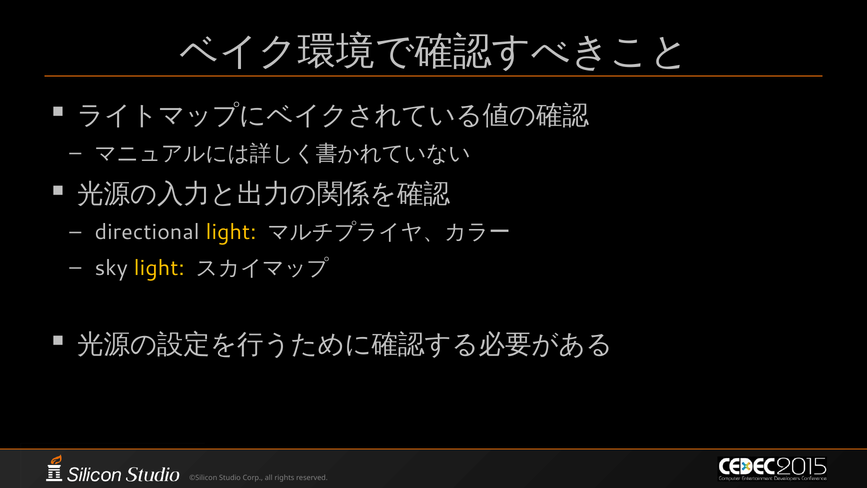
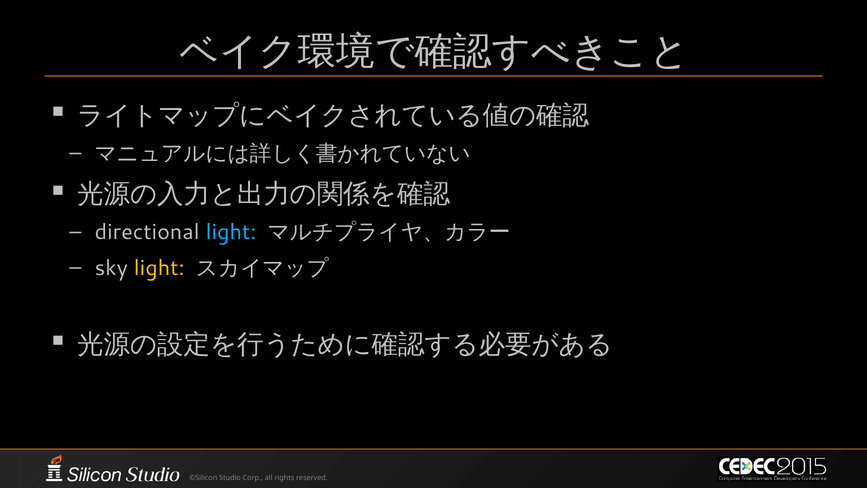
light at (231, 232) colour: yellow -> light blue
